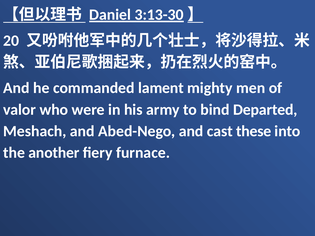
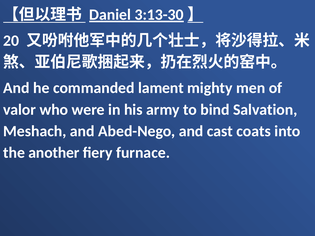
Departed: Departed -> Salvation
these: these -> coats
